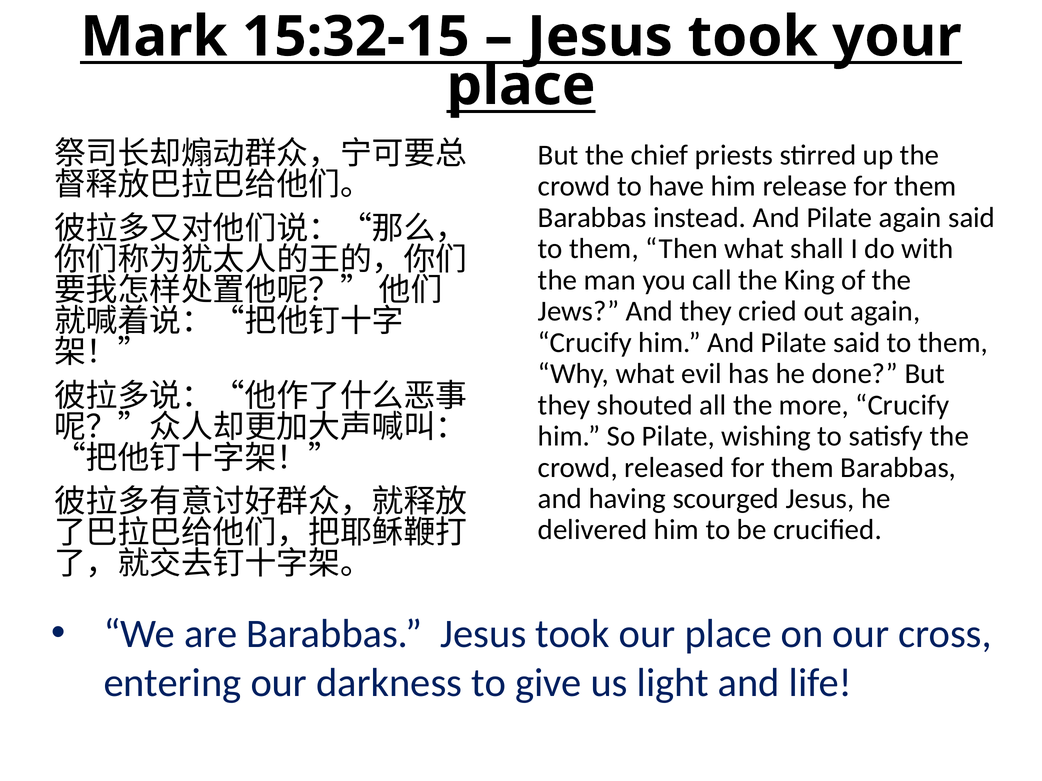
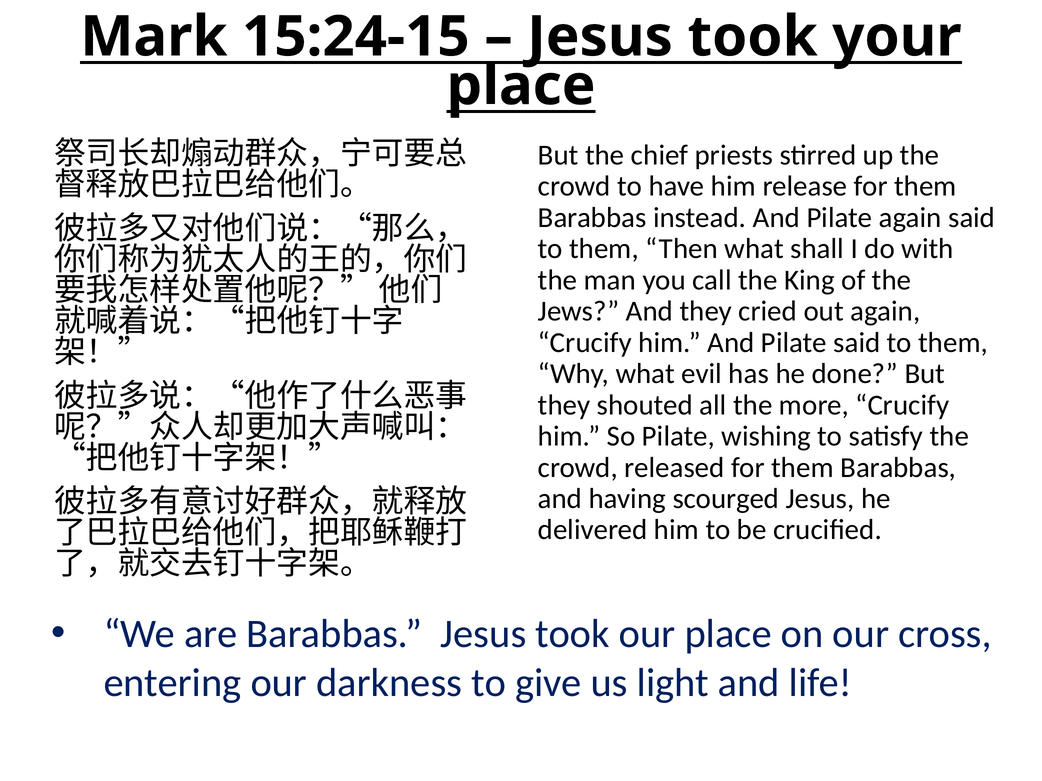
15:32-15: 15:32-15 -> 15:24-15
